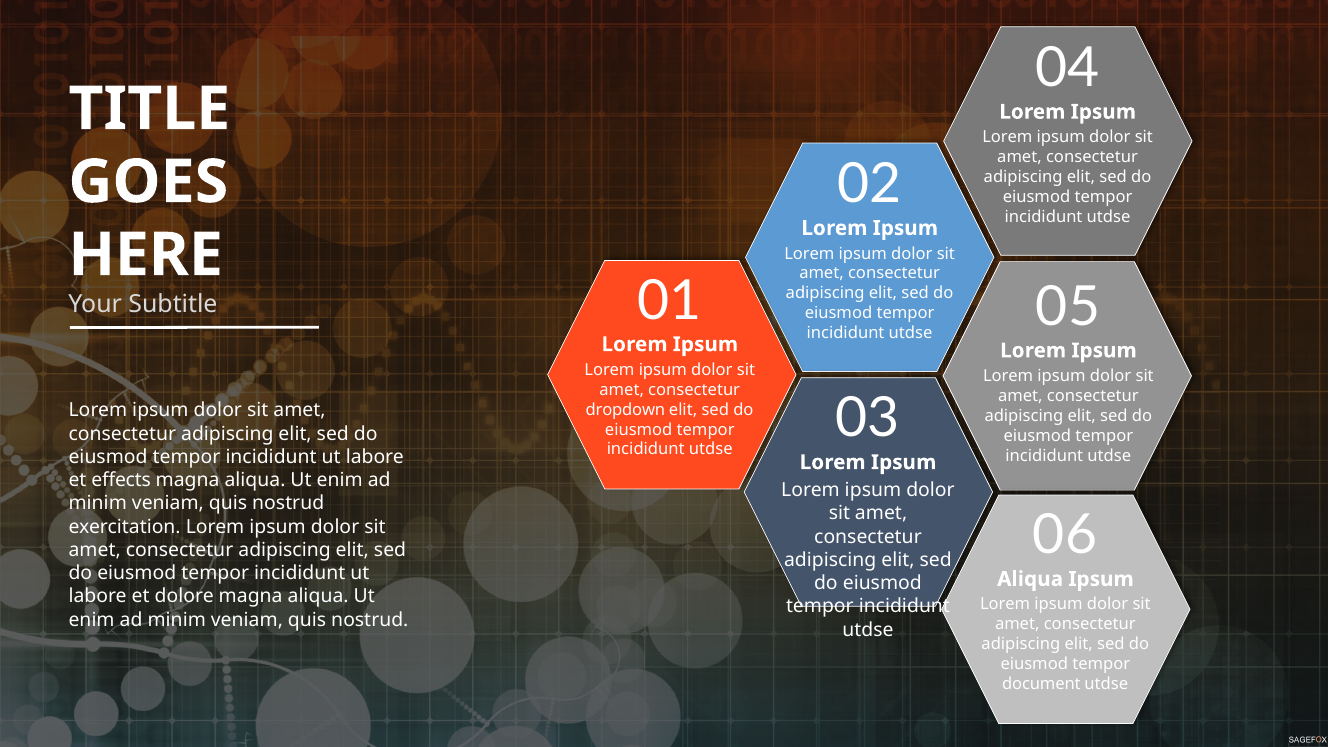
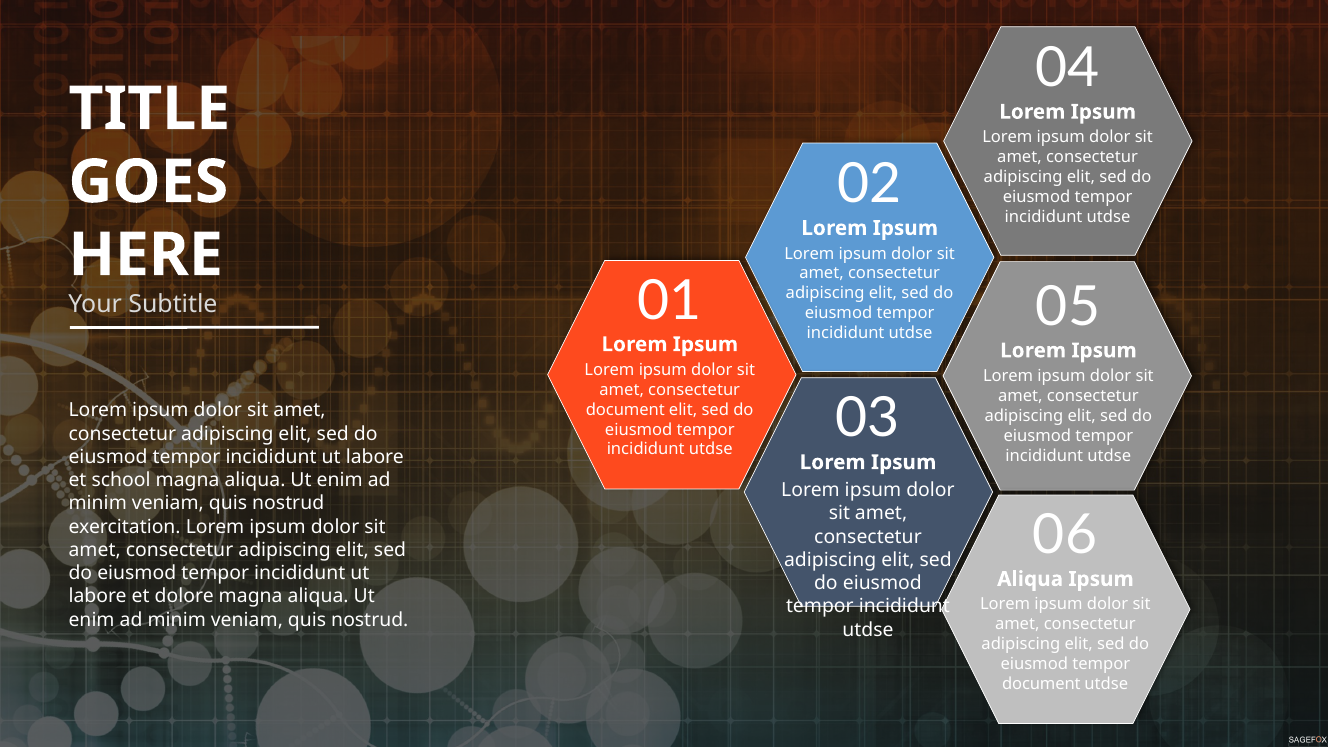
dropdown at (625, 410): dropdown -> document
effects: effects -> school
